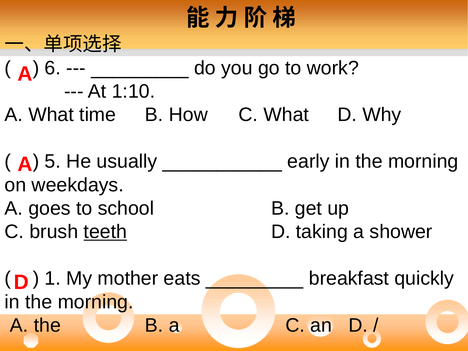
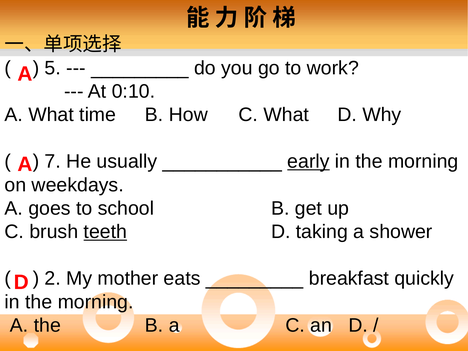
6: 6 -> 5
1:10: 1:10 -> 0:10
5: 5 -> 7
early underline: none -> present
1: 1 -> 2
